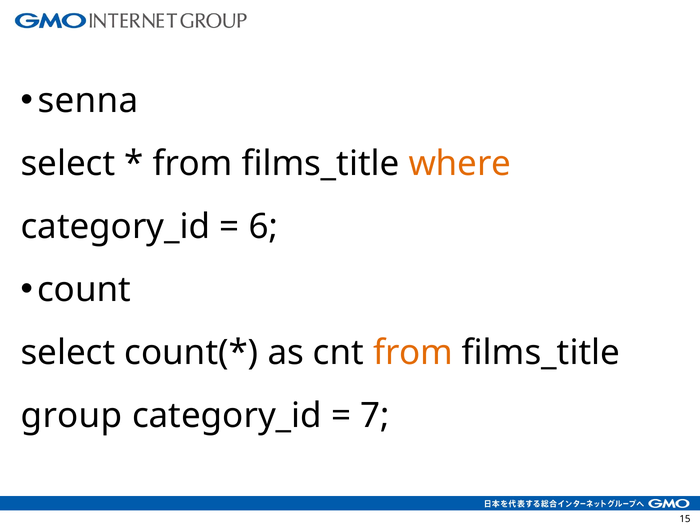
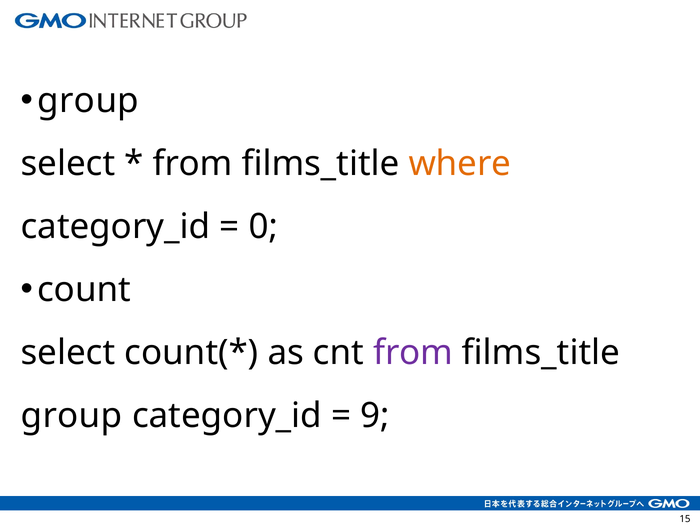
senna at (88, 101): senna -> group
6: 6 -> 0
from at (413, 353) colour: orange -> purple
7: 7 -> 9
